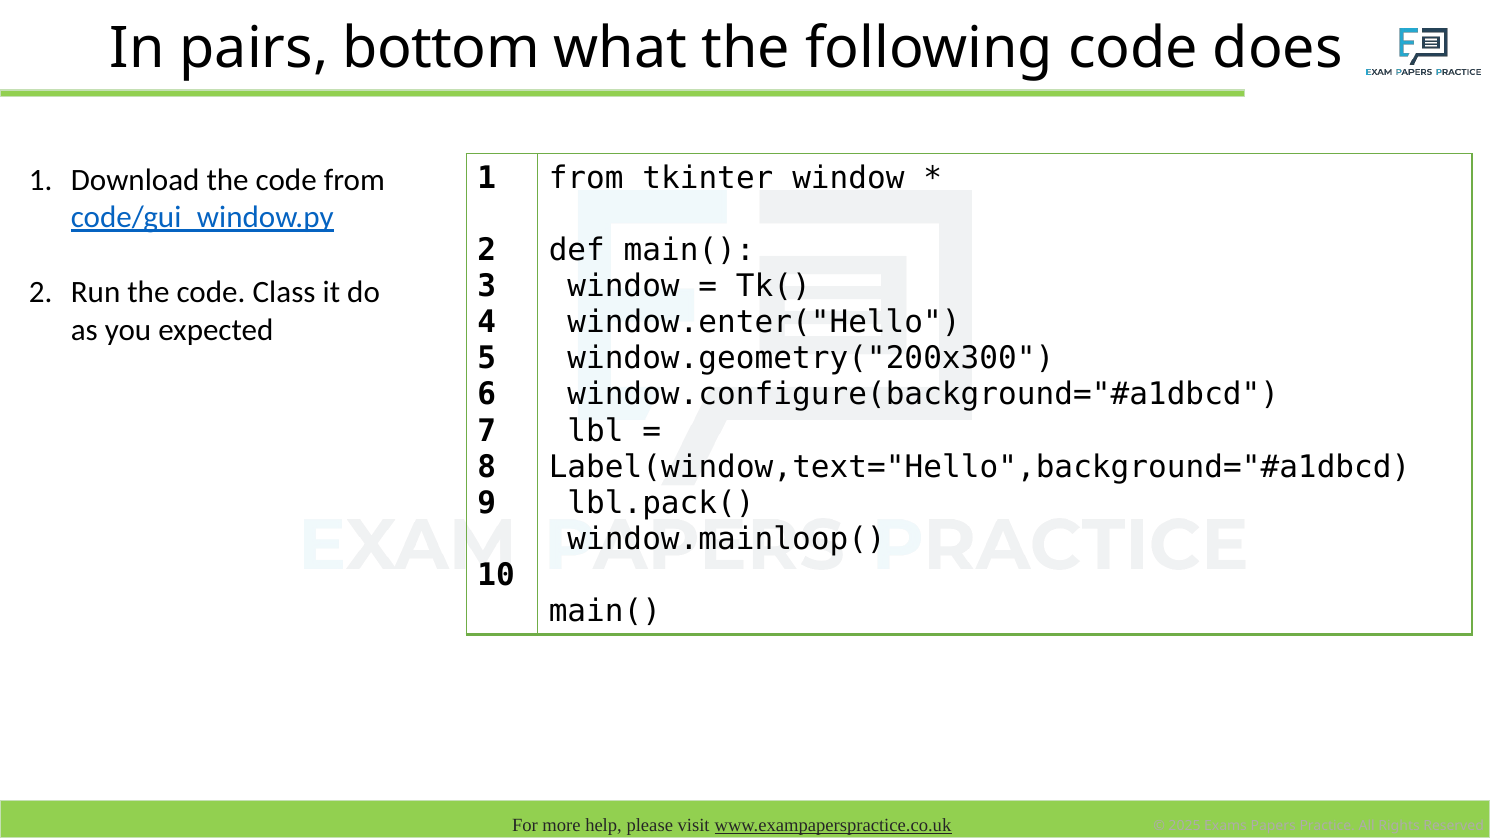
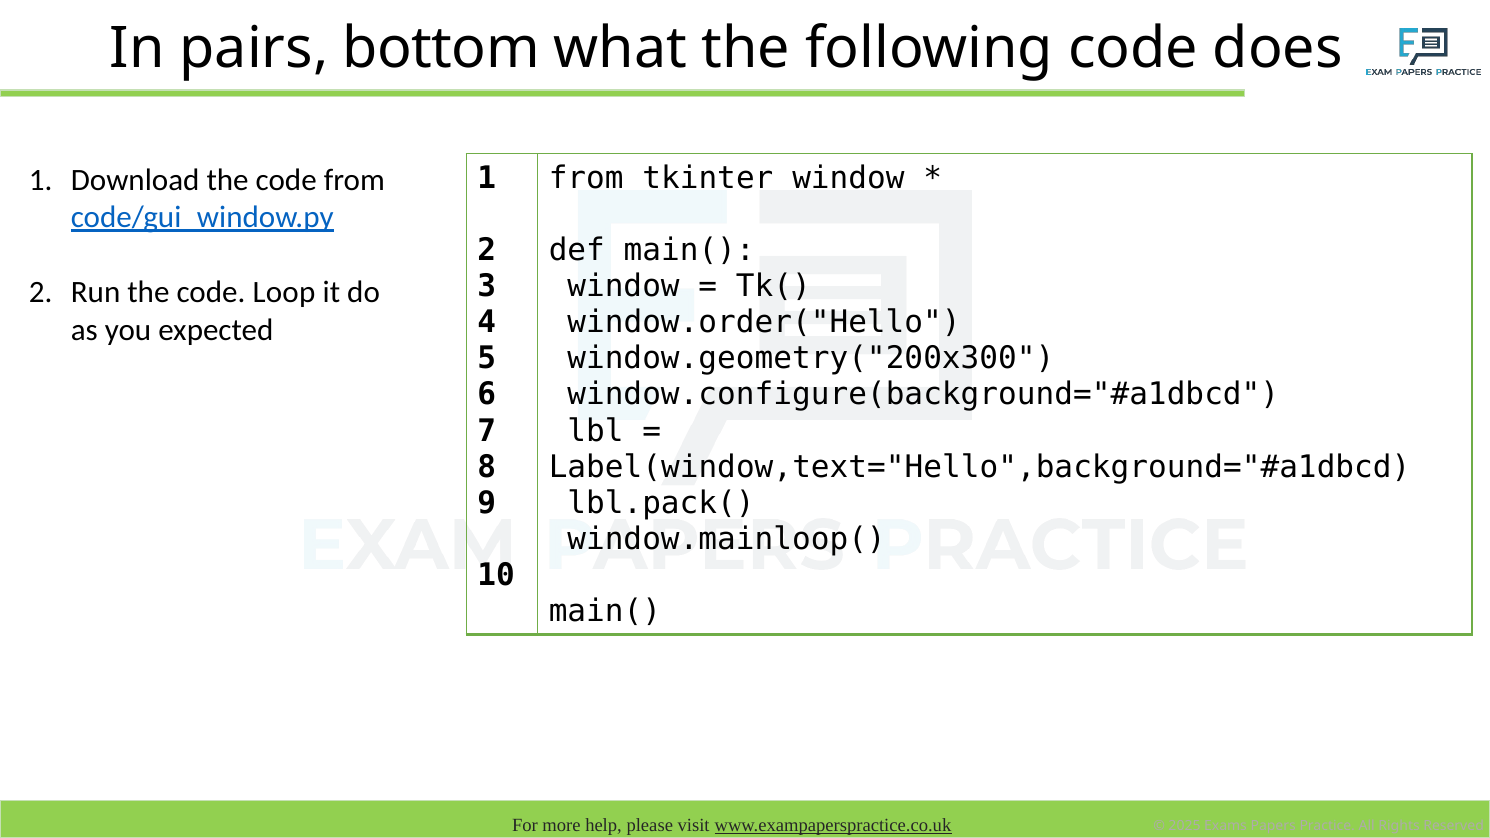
Class: Class -> Loop
window.enter("Hello: window.enter("Hello -> window.order("Hello
